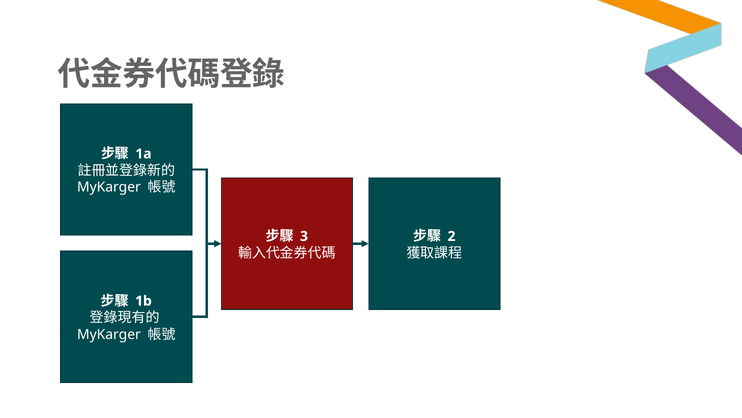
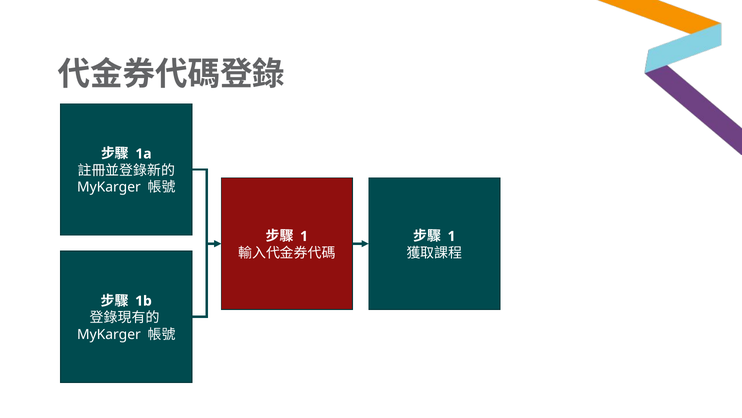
3 at (304, 236): 3 -> 1
2 at (452, 236): 2 -> 1
